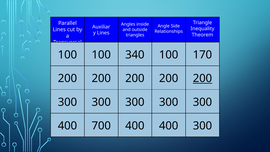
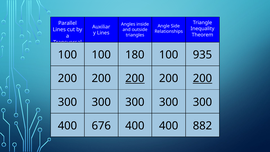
340: 340 -> 180
170: 170 -> 935
200 at (135, 78) underline: none -> present
700: 700 -> 676
400 300: 300 -> 882
